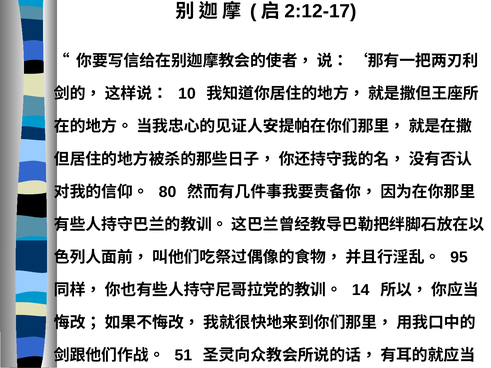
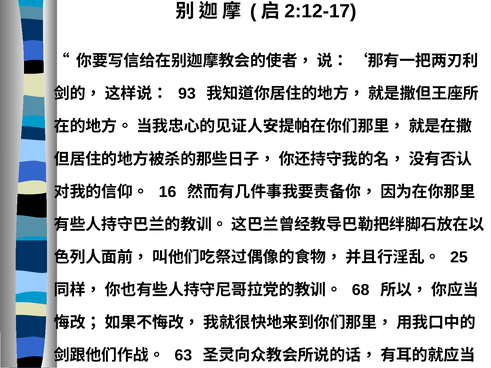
10: 10 -> 93
80: 80 -> 16
95: 95 -> 25
14: 14 -> 68
51: 51 -> 63
